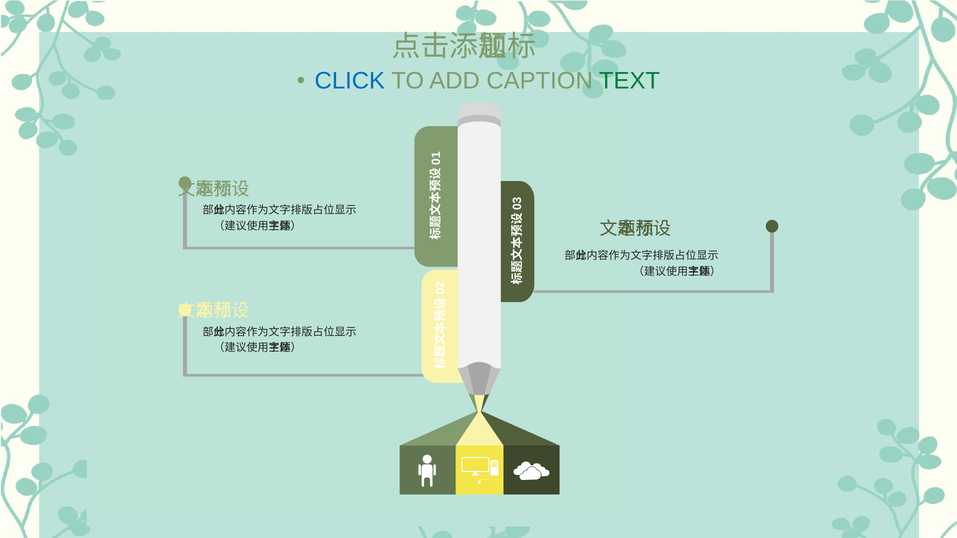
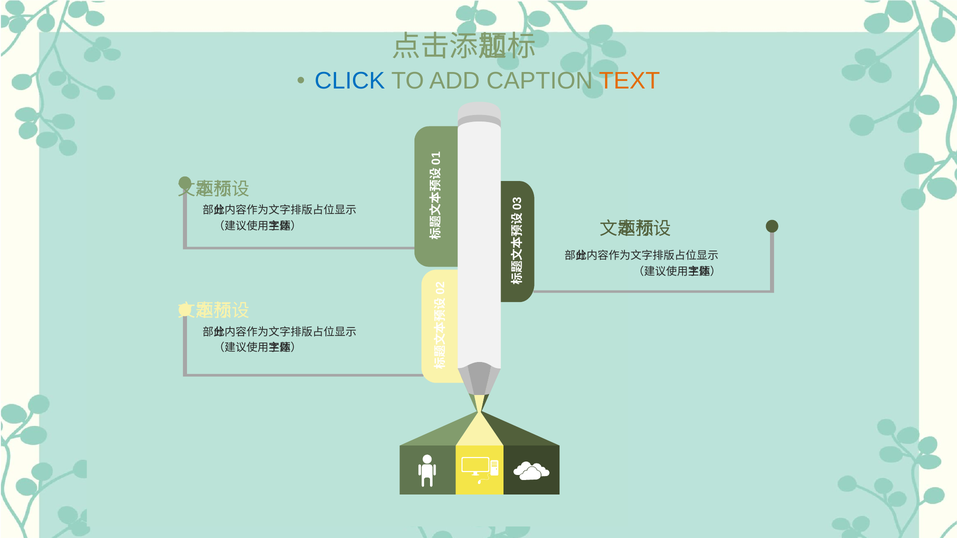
TEXT colour: green -> orange
